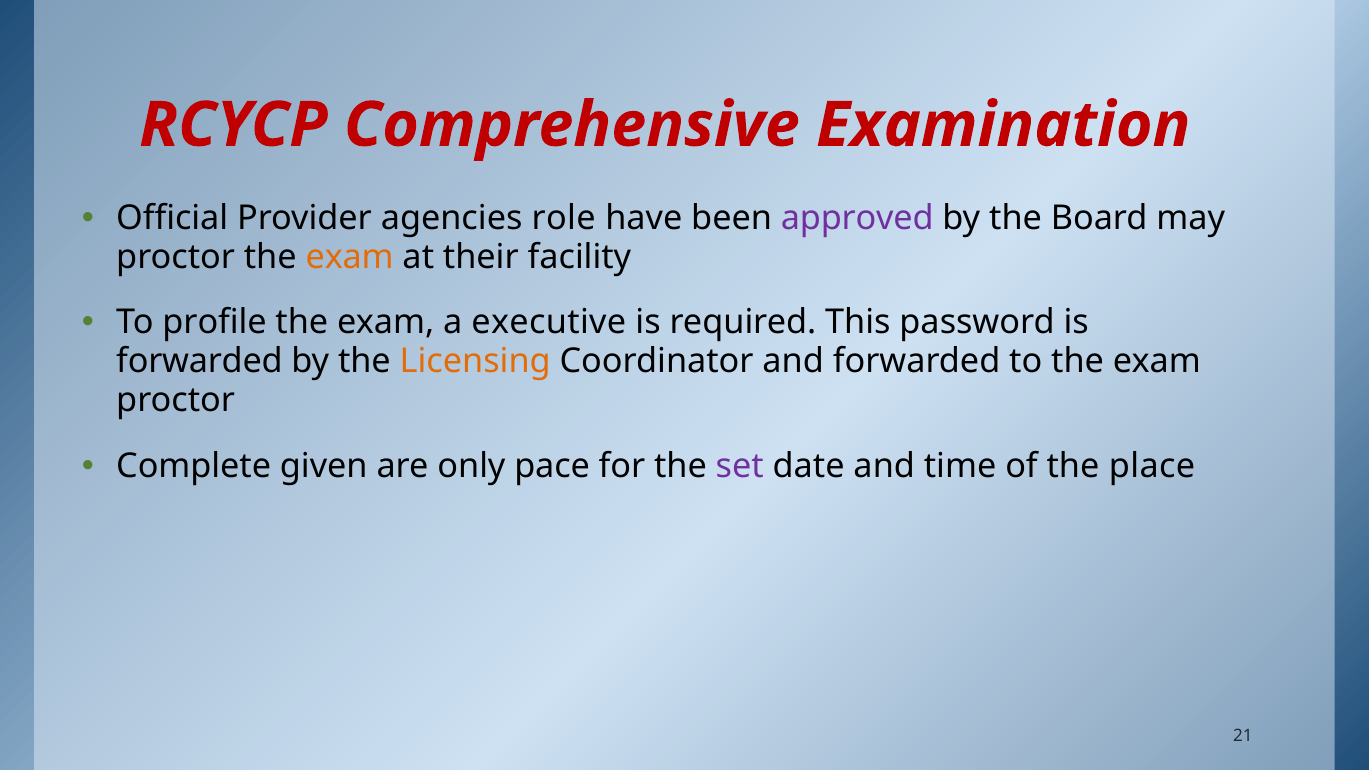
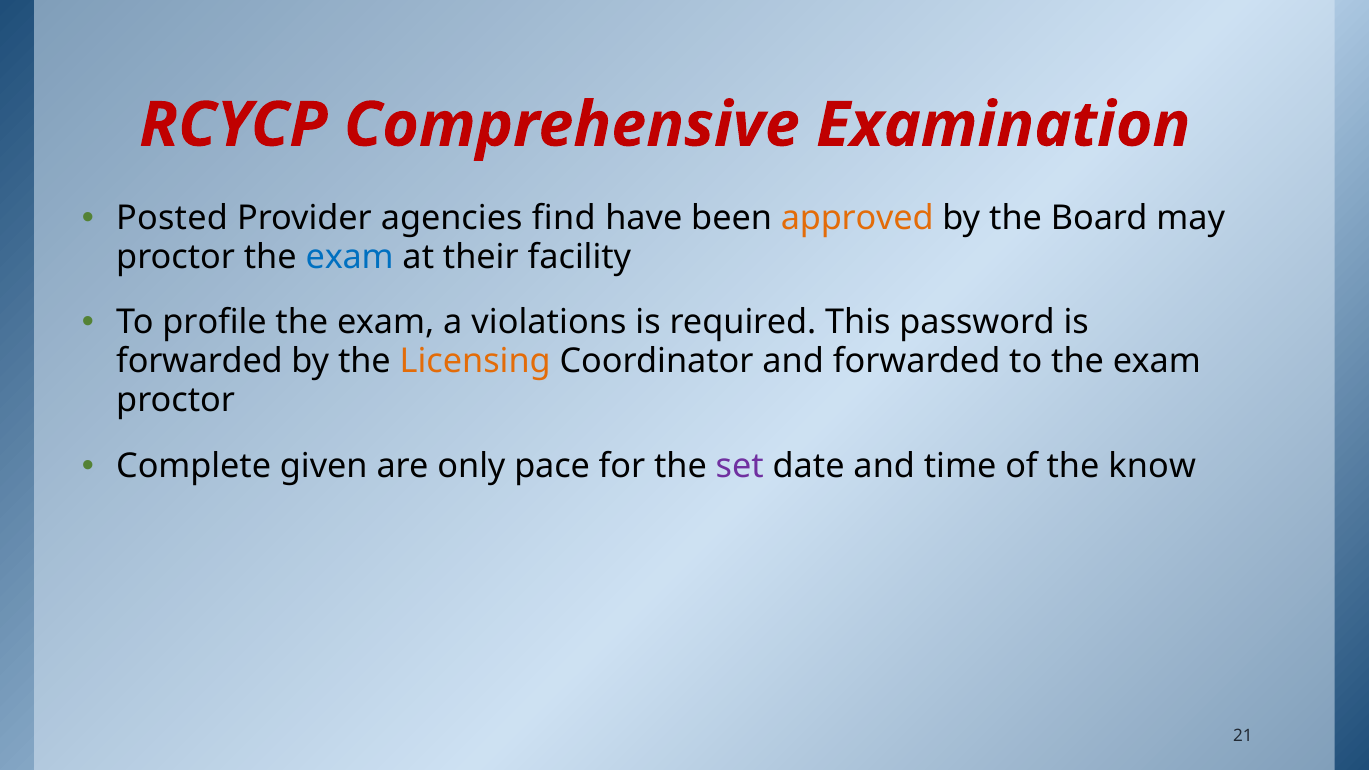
Official: Official -> Posted
role: role -> find
approved colour: purple -> orange
exam at (350, 257) colour: orange -> blue
executive: executive -> violations
place: place -> know
